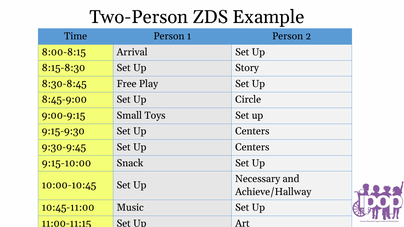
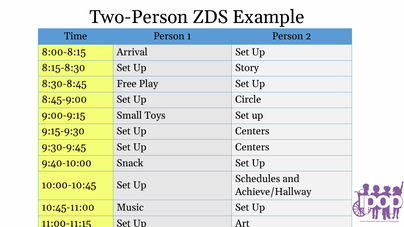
9:15-10:00: 9:15-10:00 -> 9:40-10:00
Necessary: Necessary -> Schedules
